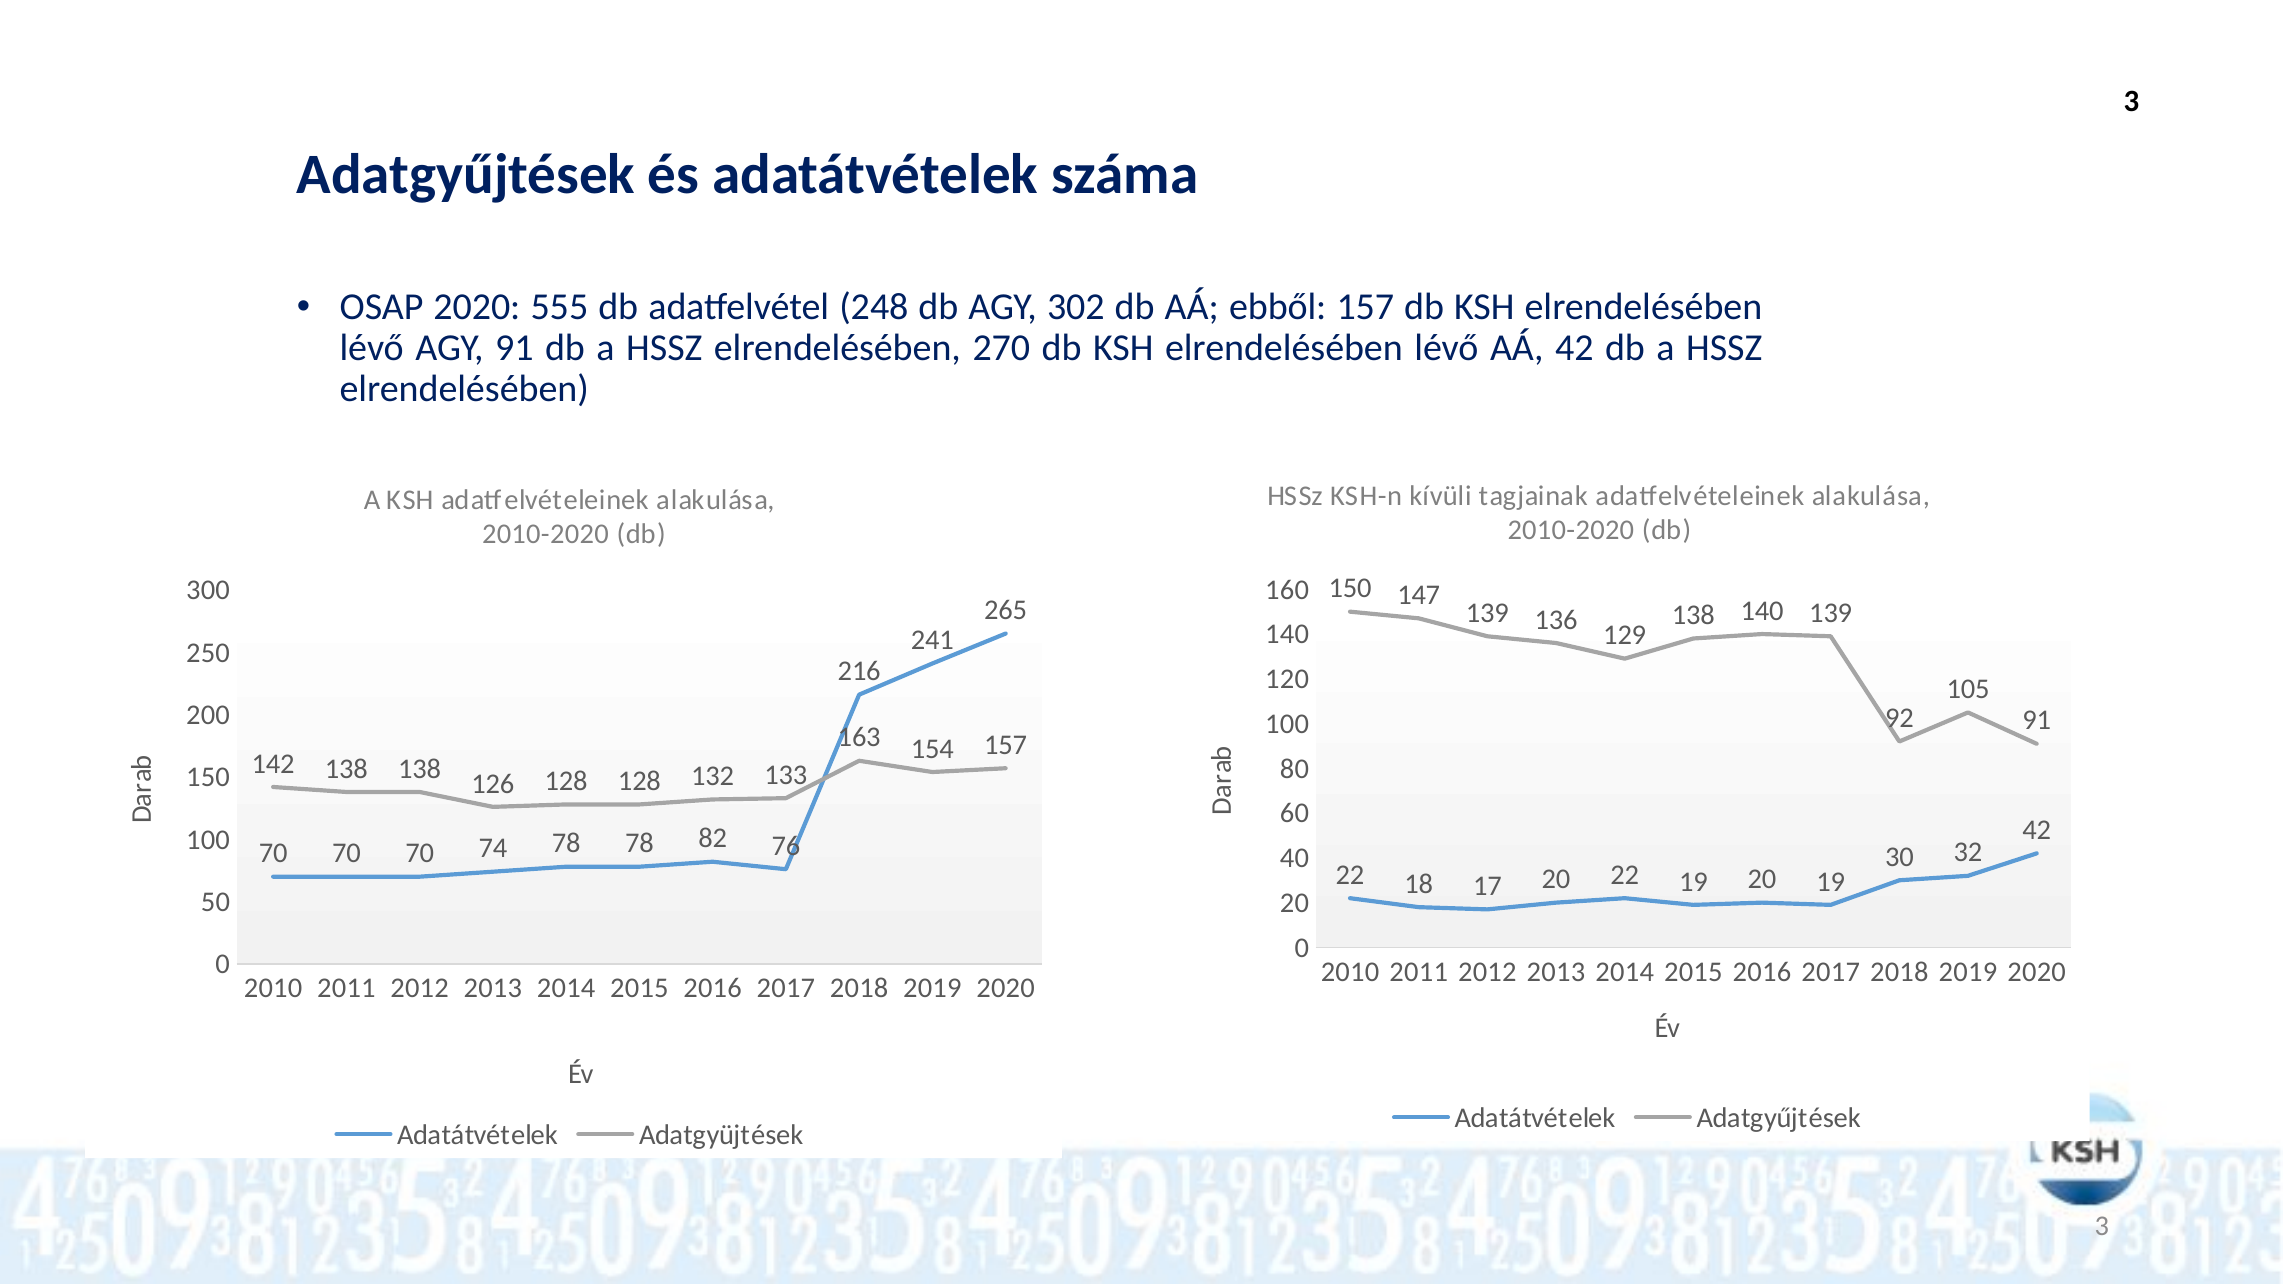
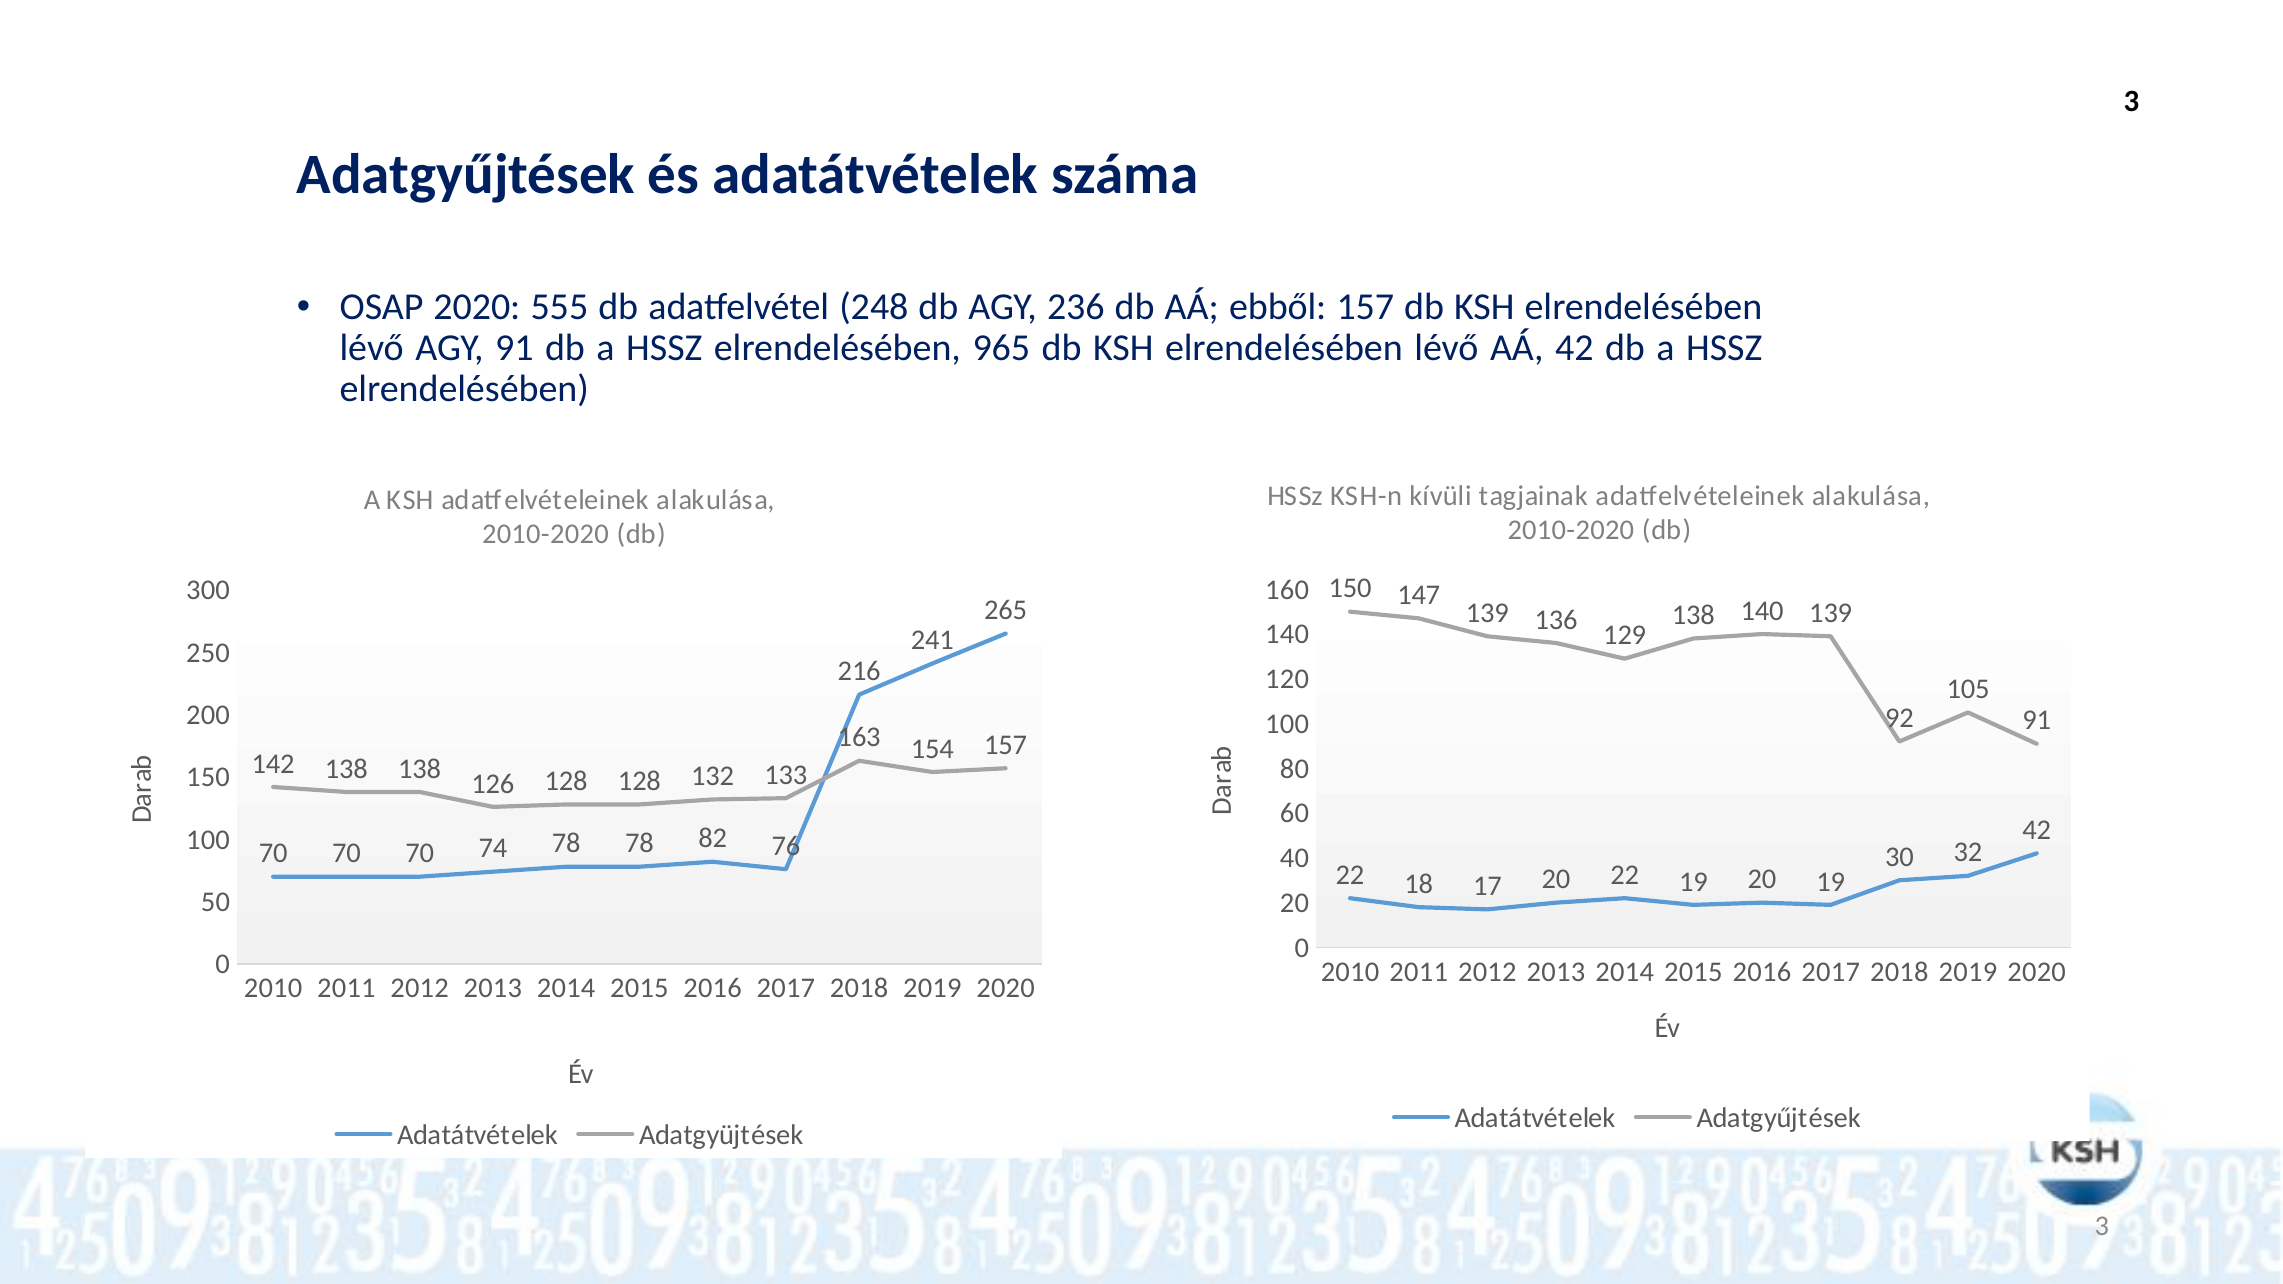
302: 302 -> 236
270: 270 -> 965
